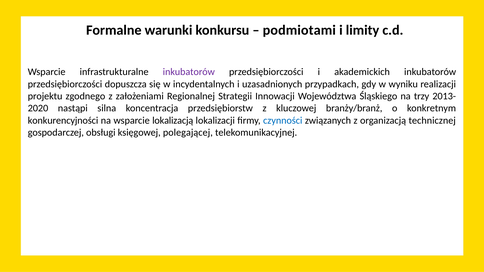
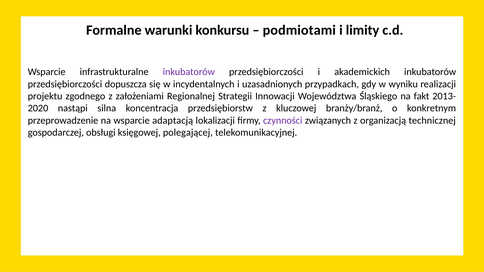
trzy: trzy -> fakt
konkurencyjności: konkurencyjności -> przeprowadzenie
lokalizacją: lokalizacją -> adaptacją
czynności colour: blue -> purple
